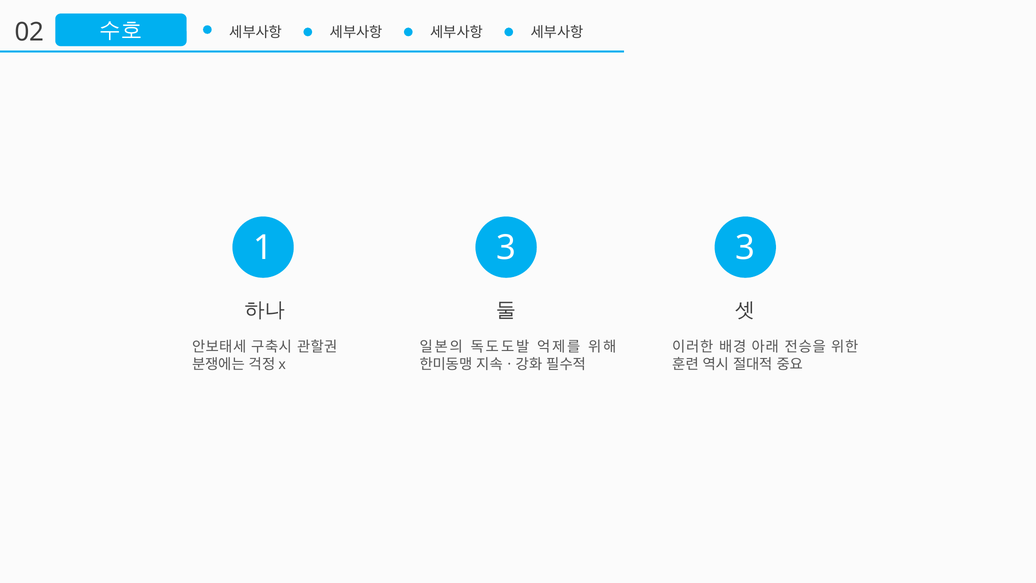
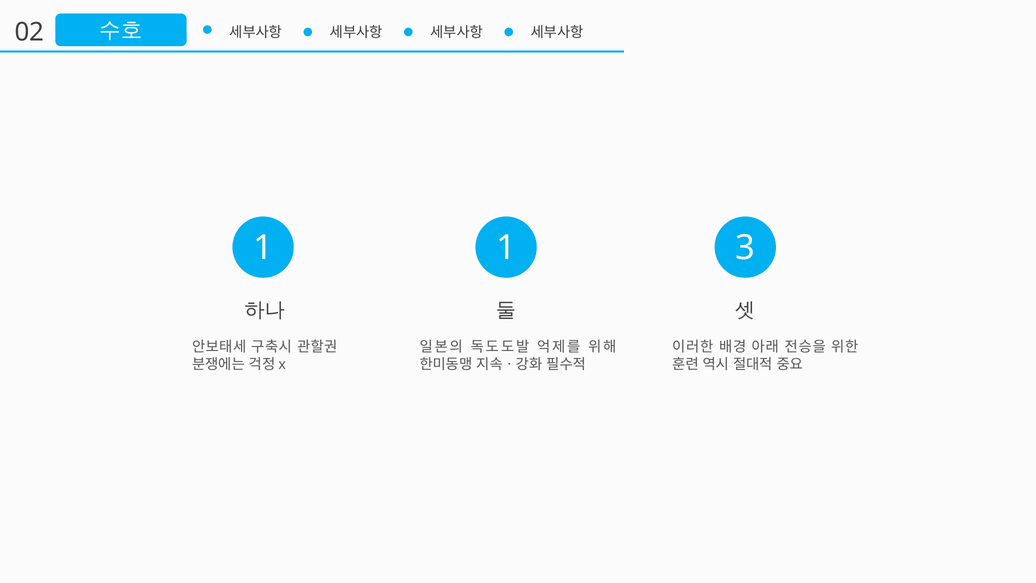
1 3: 3 -> 1
